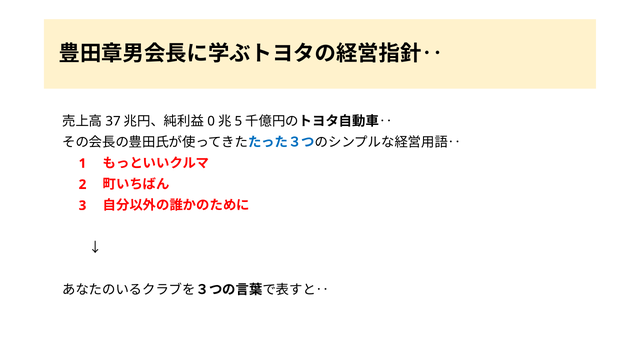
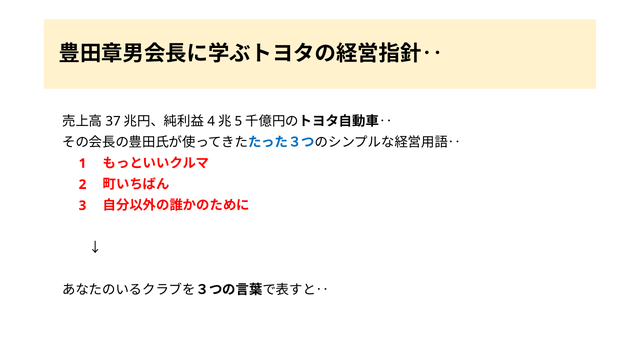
0: 0 -> 4
